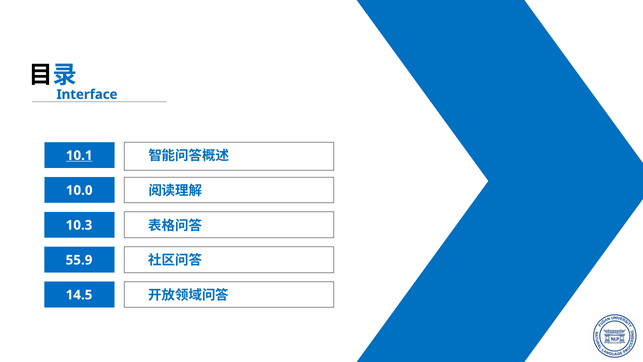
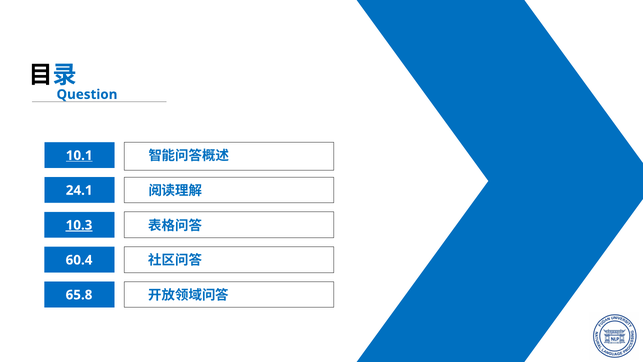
Interface: Interface -> Question
10.0: 10.0 -> 24.1
10.3 underline: none -> present
55.9: 55.9 -> 60.4
14.5: 14.5 -> 65.8
